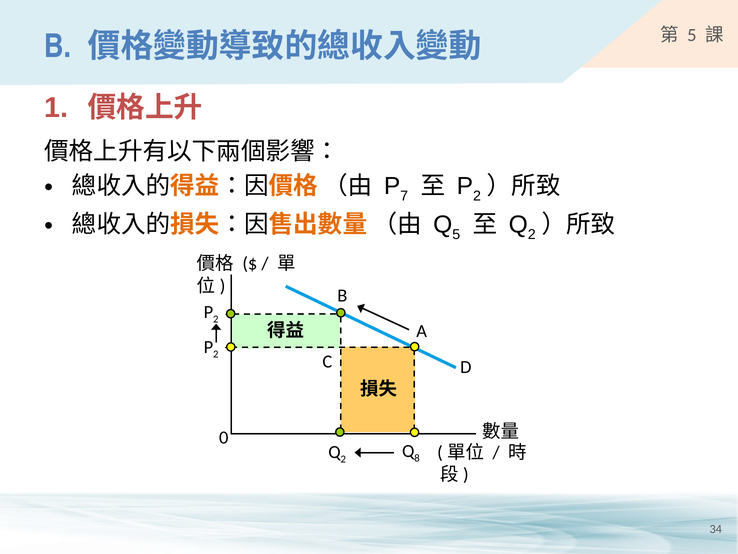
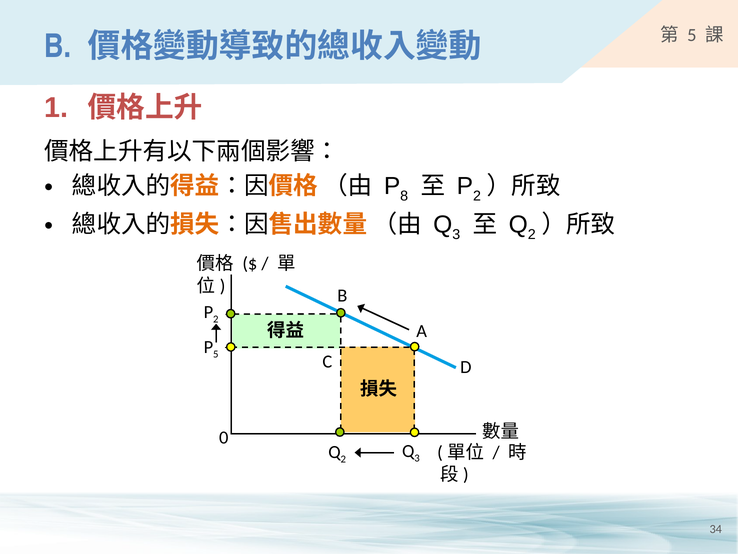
7: 7 -> 8
5 at (456, 234): 5 -> 3
2 at (216, 354): 2 -> 5
8 at (417, 458): 8 -> 3
